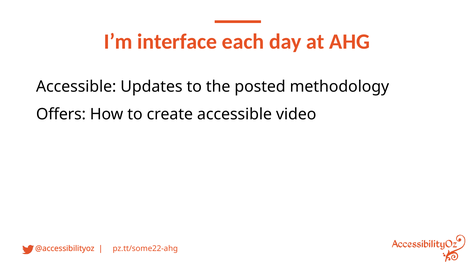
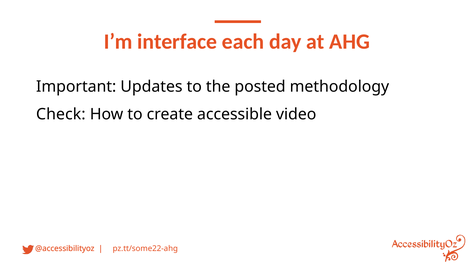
Accessible at (76, 86): Accessible -> Important
Offers: Offers -> Check
